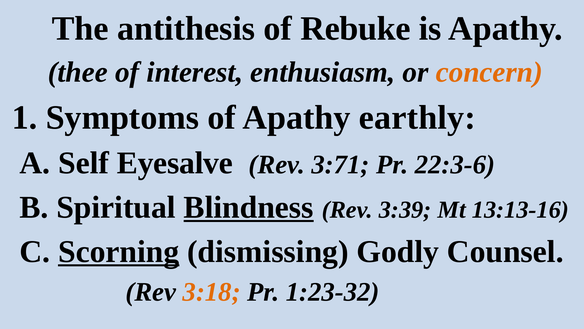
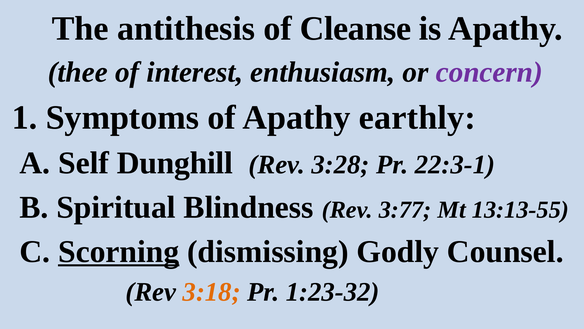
Rebuke: Rebuke -> Cleanse
concern colour: orange -> purple
Eyesalve: Eyesalve -> Dunghill
3:71: 3:71 -> 3:28
22:3-6: 22:3-6 -> 22:3-1
Blindness underline: present -> none
3:39: 3:39 -> 3:77
13:13-16: 13:13-16 -> 13:13-55
